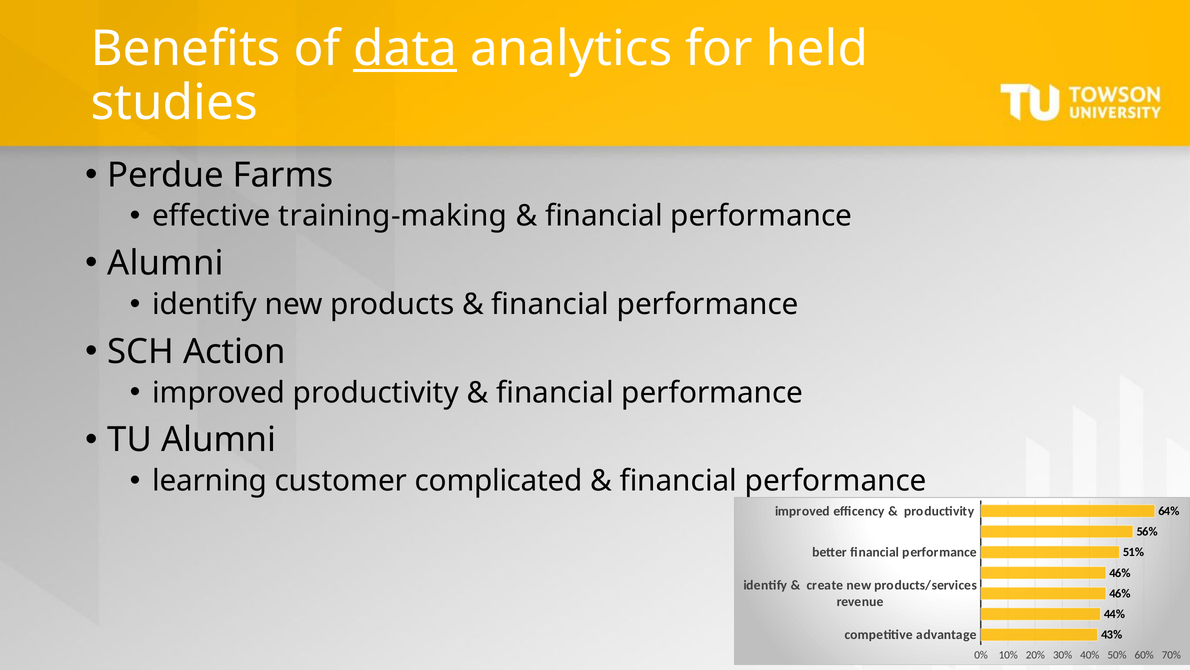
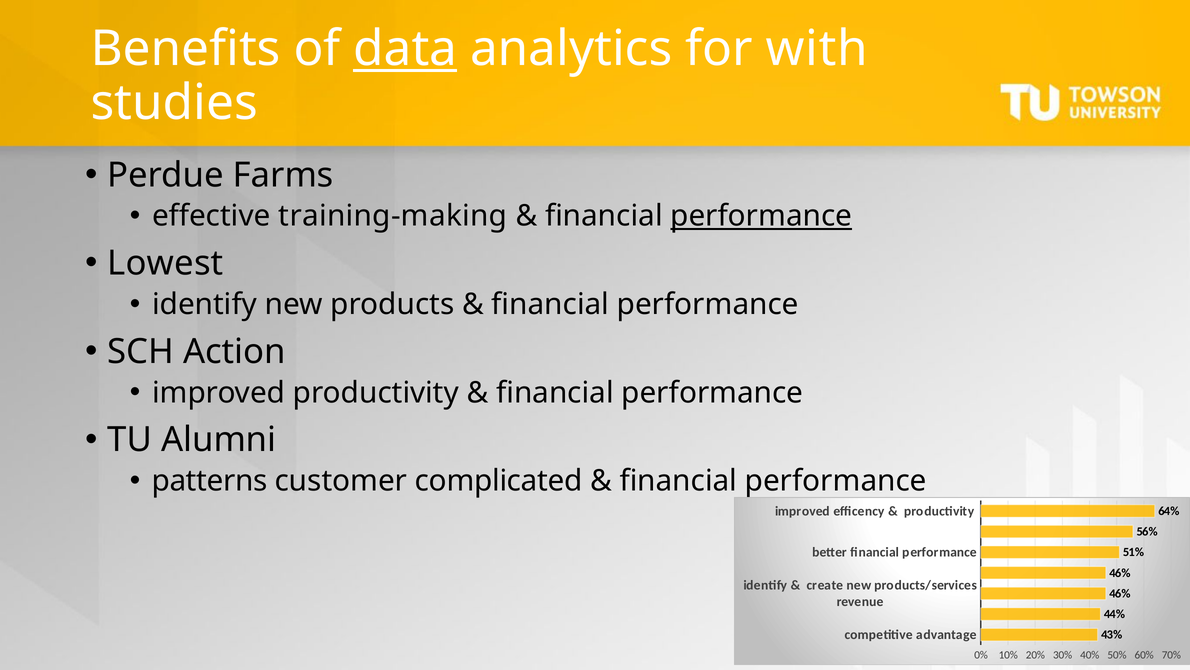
held: held -> with
performance at (761, 216) underline: none -> present
Alumni at (166, 263): Alumni -> Lowest
learning: learning -> patterns
